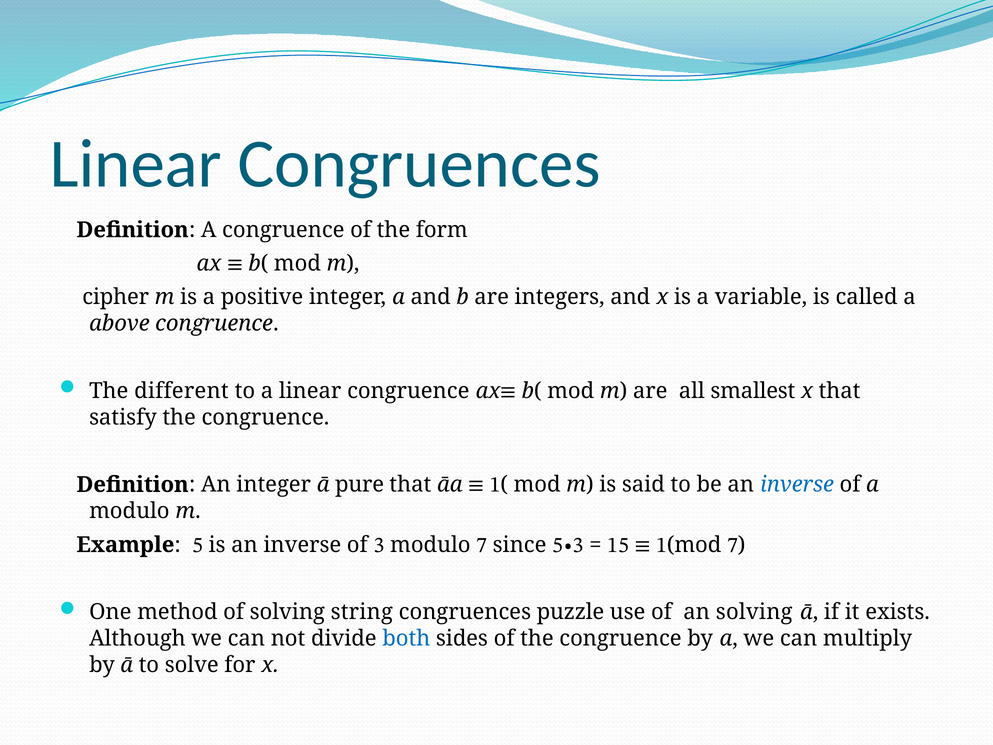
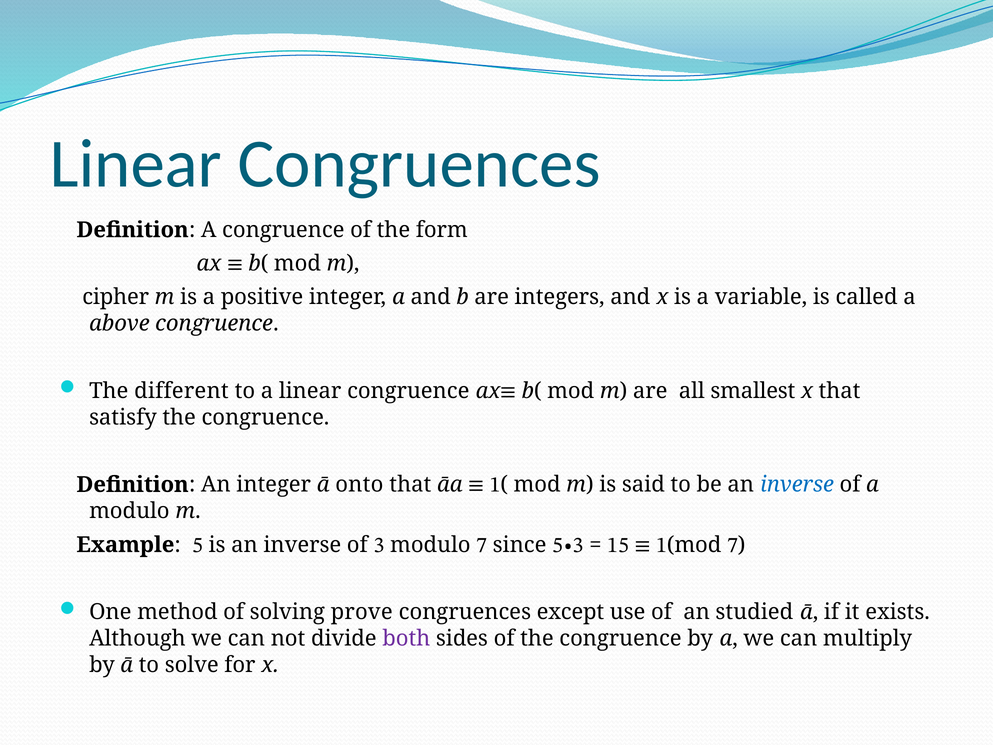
pure: pure -> onto
string: string -> prove
puzzle: puzzle -> except
an solving: solving -> studied
both colour: blue -> purple
